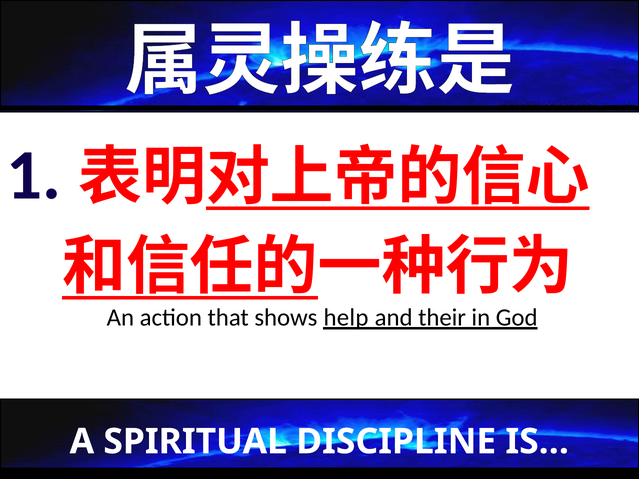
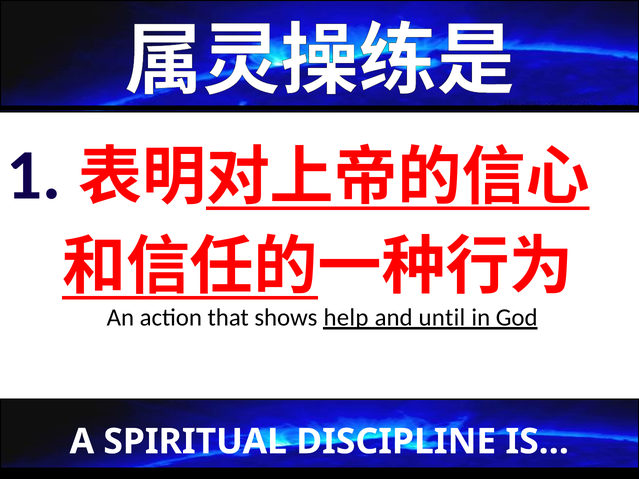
their: their -> until
